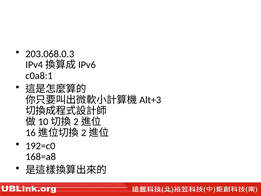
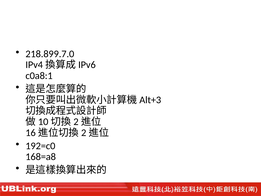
203.068.0.3: 203.068.0.3 -> 218.899.7.0
